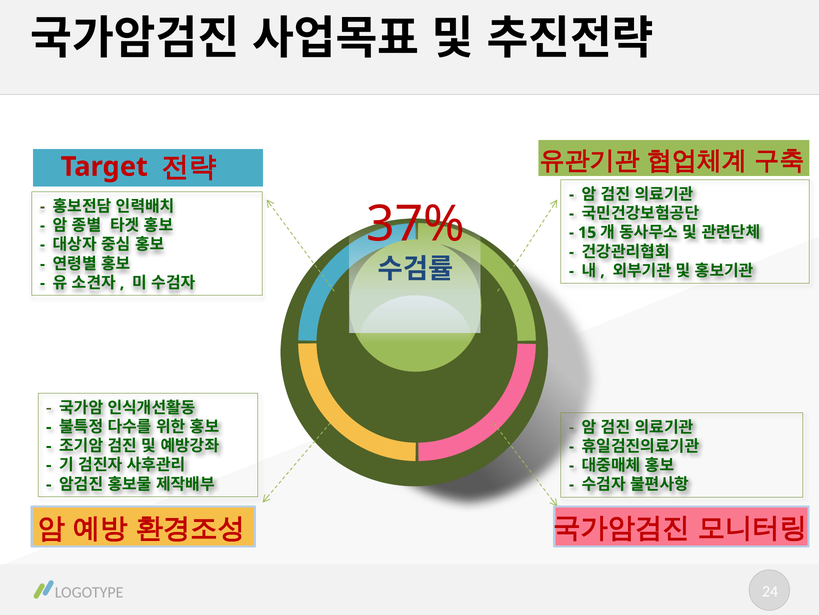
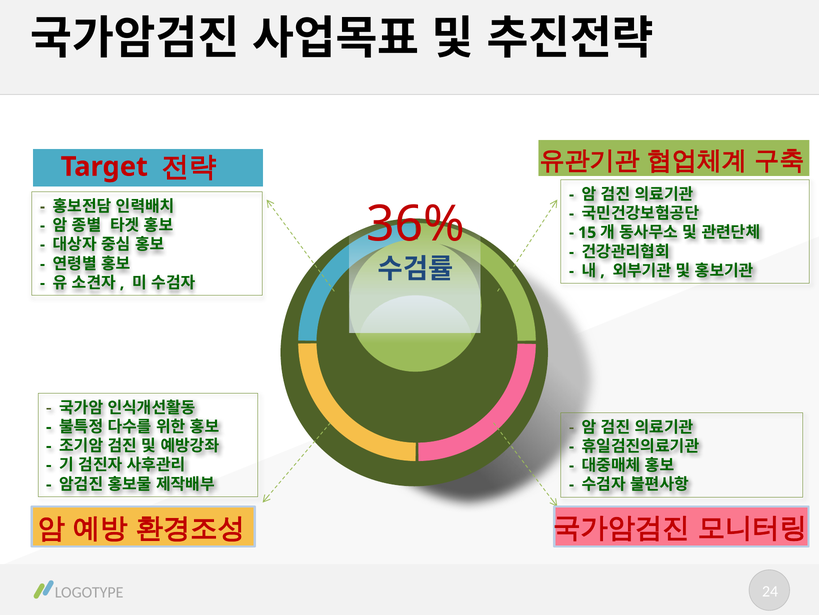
37%: 37% -> 36%
